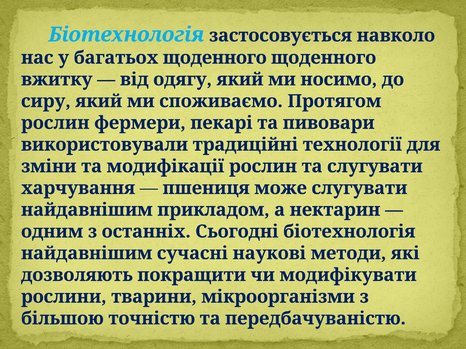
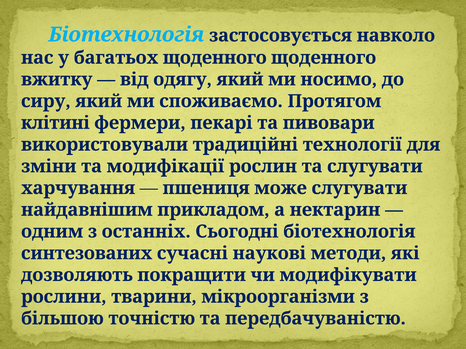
рослин at (55, 123): рослин -> клітині
найдавнішим at (87, 254): найдавнішим -> синтезованих
